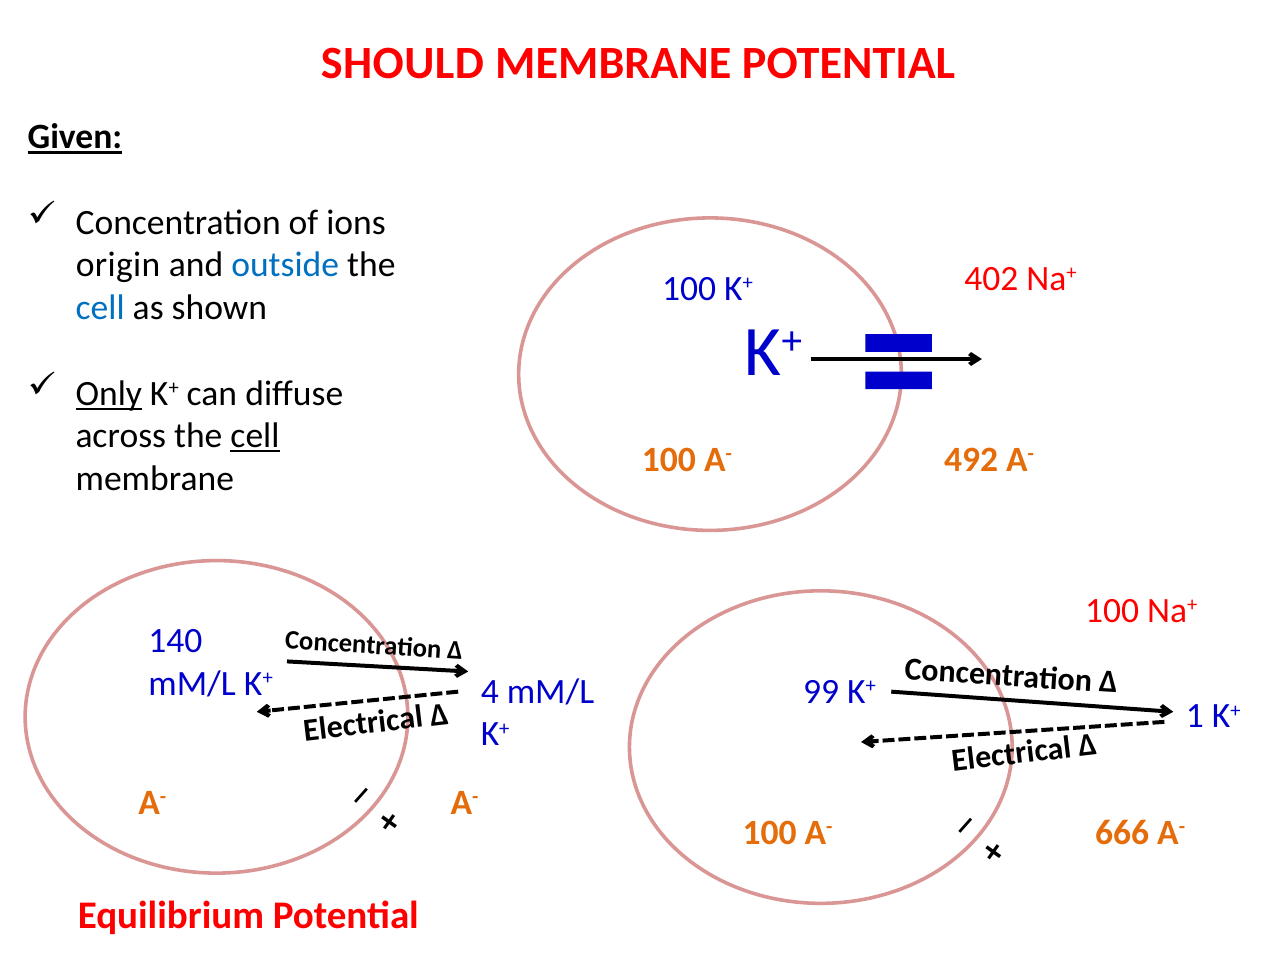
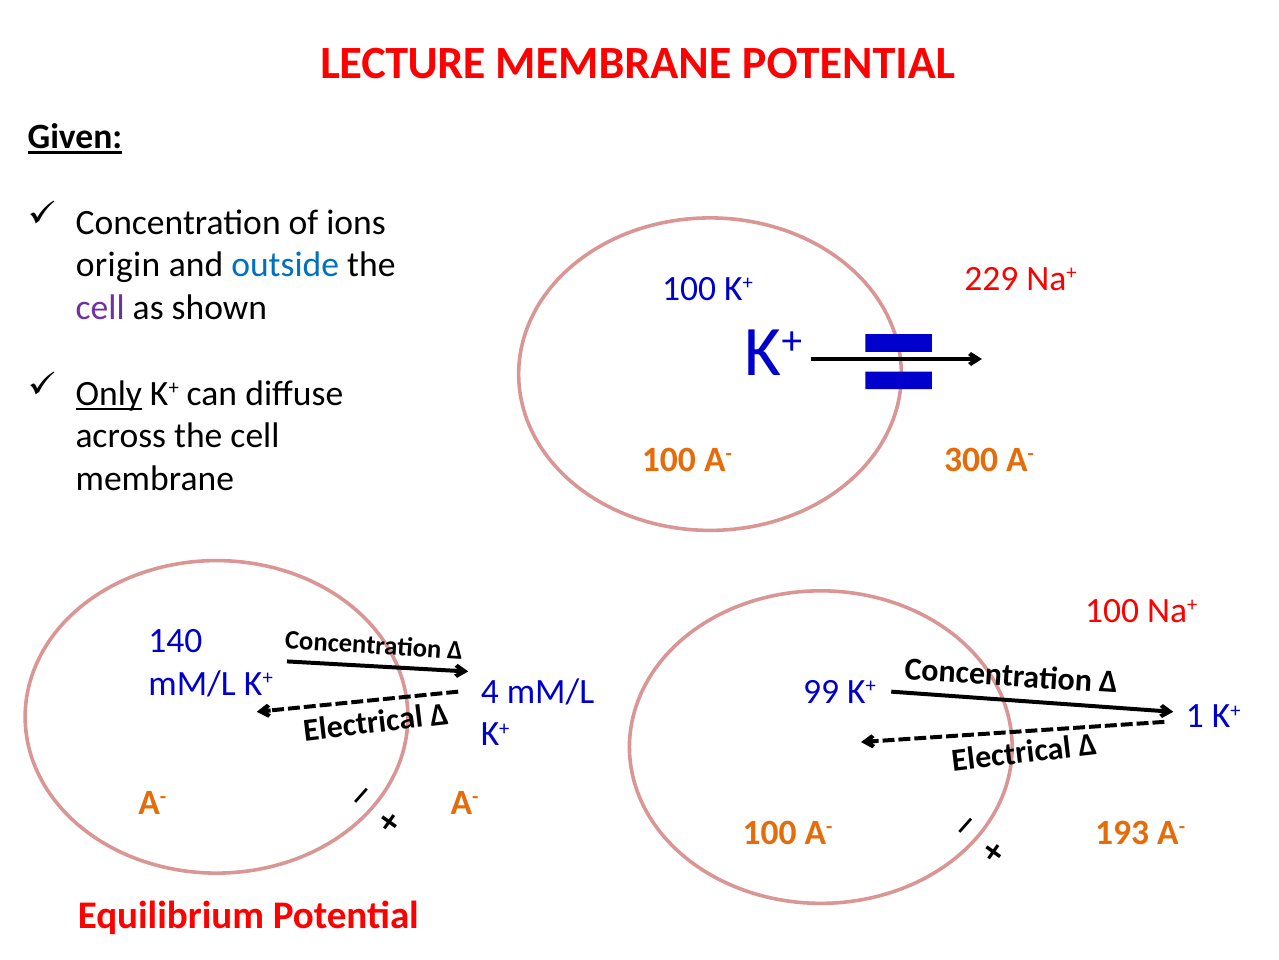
SHOULD: SHOULD -> LECTURE
402: 402 -> 229
cell at (100, 308) colour: blue -> purple
cell at (255, 436) underline: present -> none
492: 492 -> 300
666: 666 -> 193
